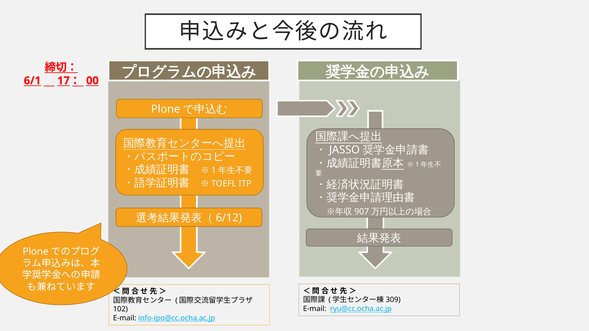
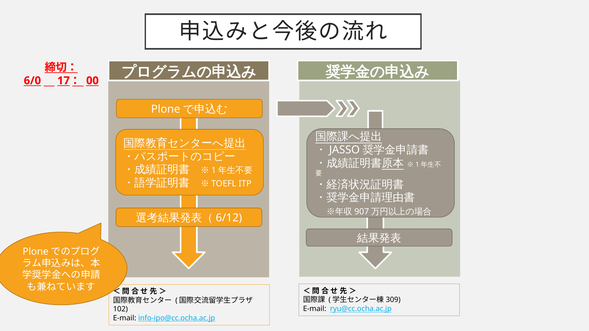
6/1: 6/1 -> 6/0
